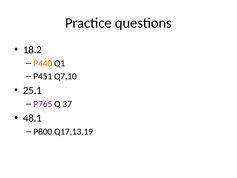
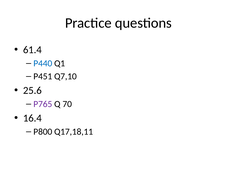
18.2: 18.2 -> 61.4
P440 colour: orange -> blue
25.1: 25.1 -> 25.6
37: 37 -> 70
48.1: 48.1 -> 16.4
Q17,13,19: Q17,13,19 -> Q17,18,11
